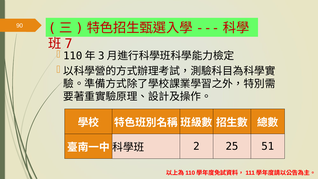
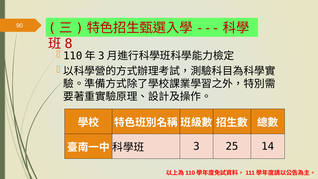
7: 7 -> 8
2: 2 -> 3
51: 51 -> 14
